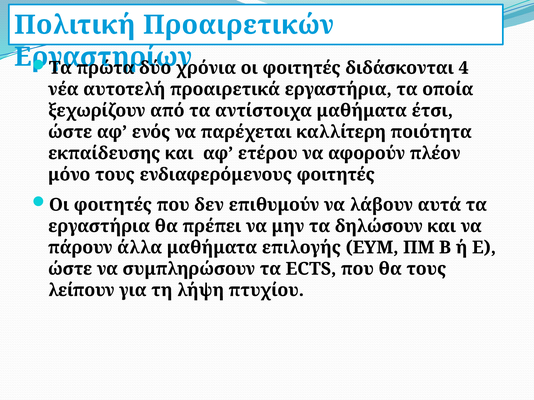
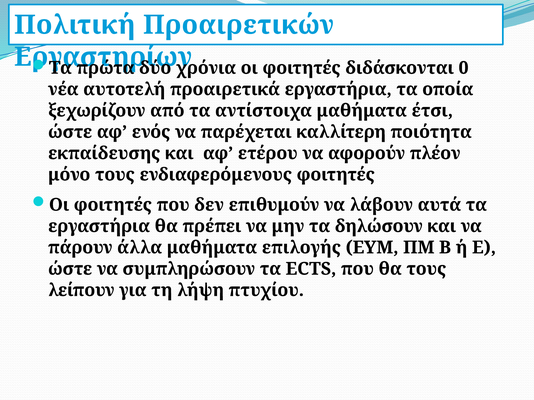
4: 4 -> 0
